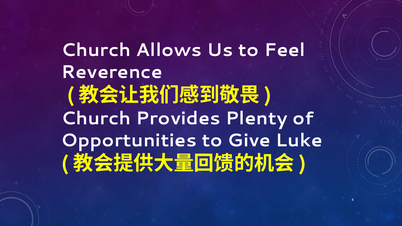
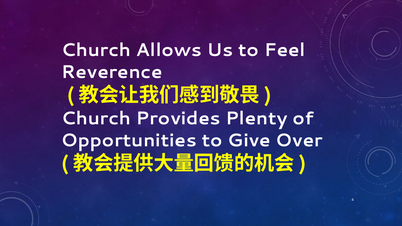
Luke: Luke -> Over
